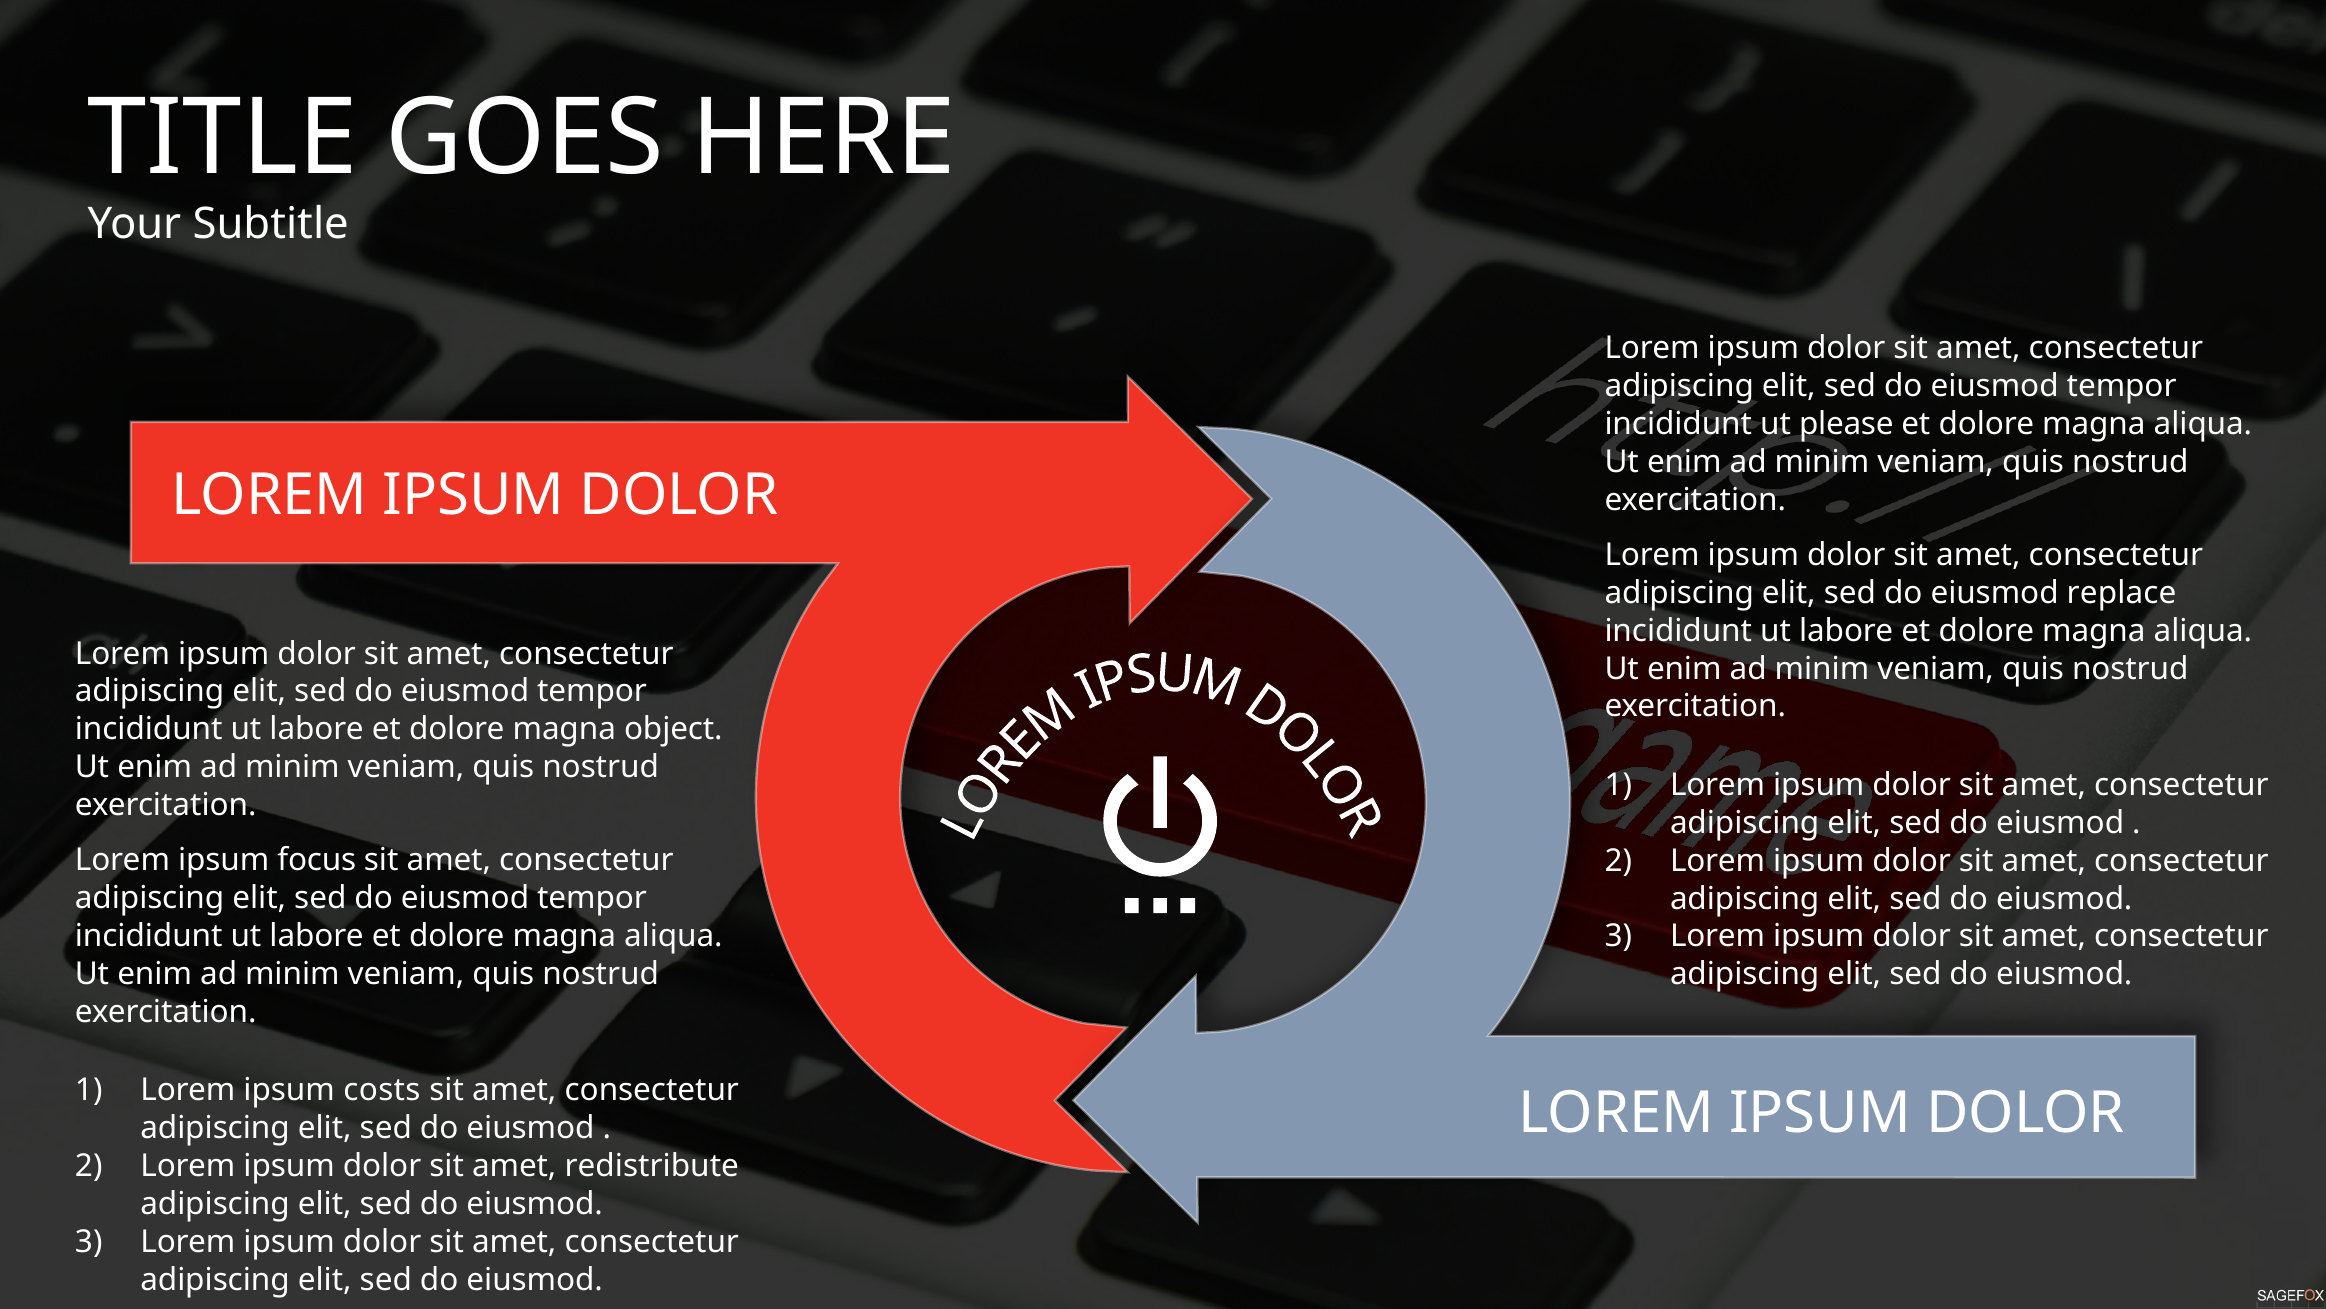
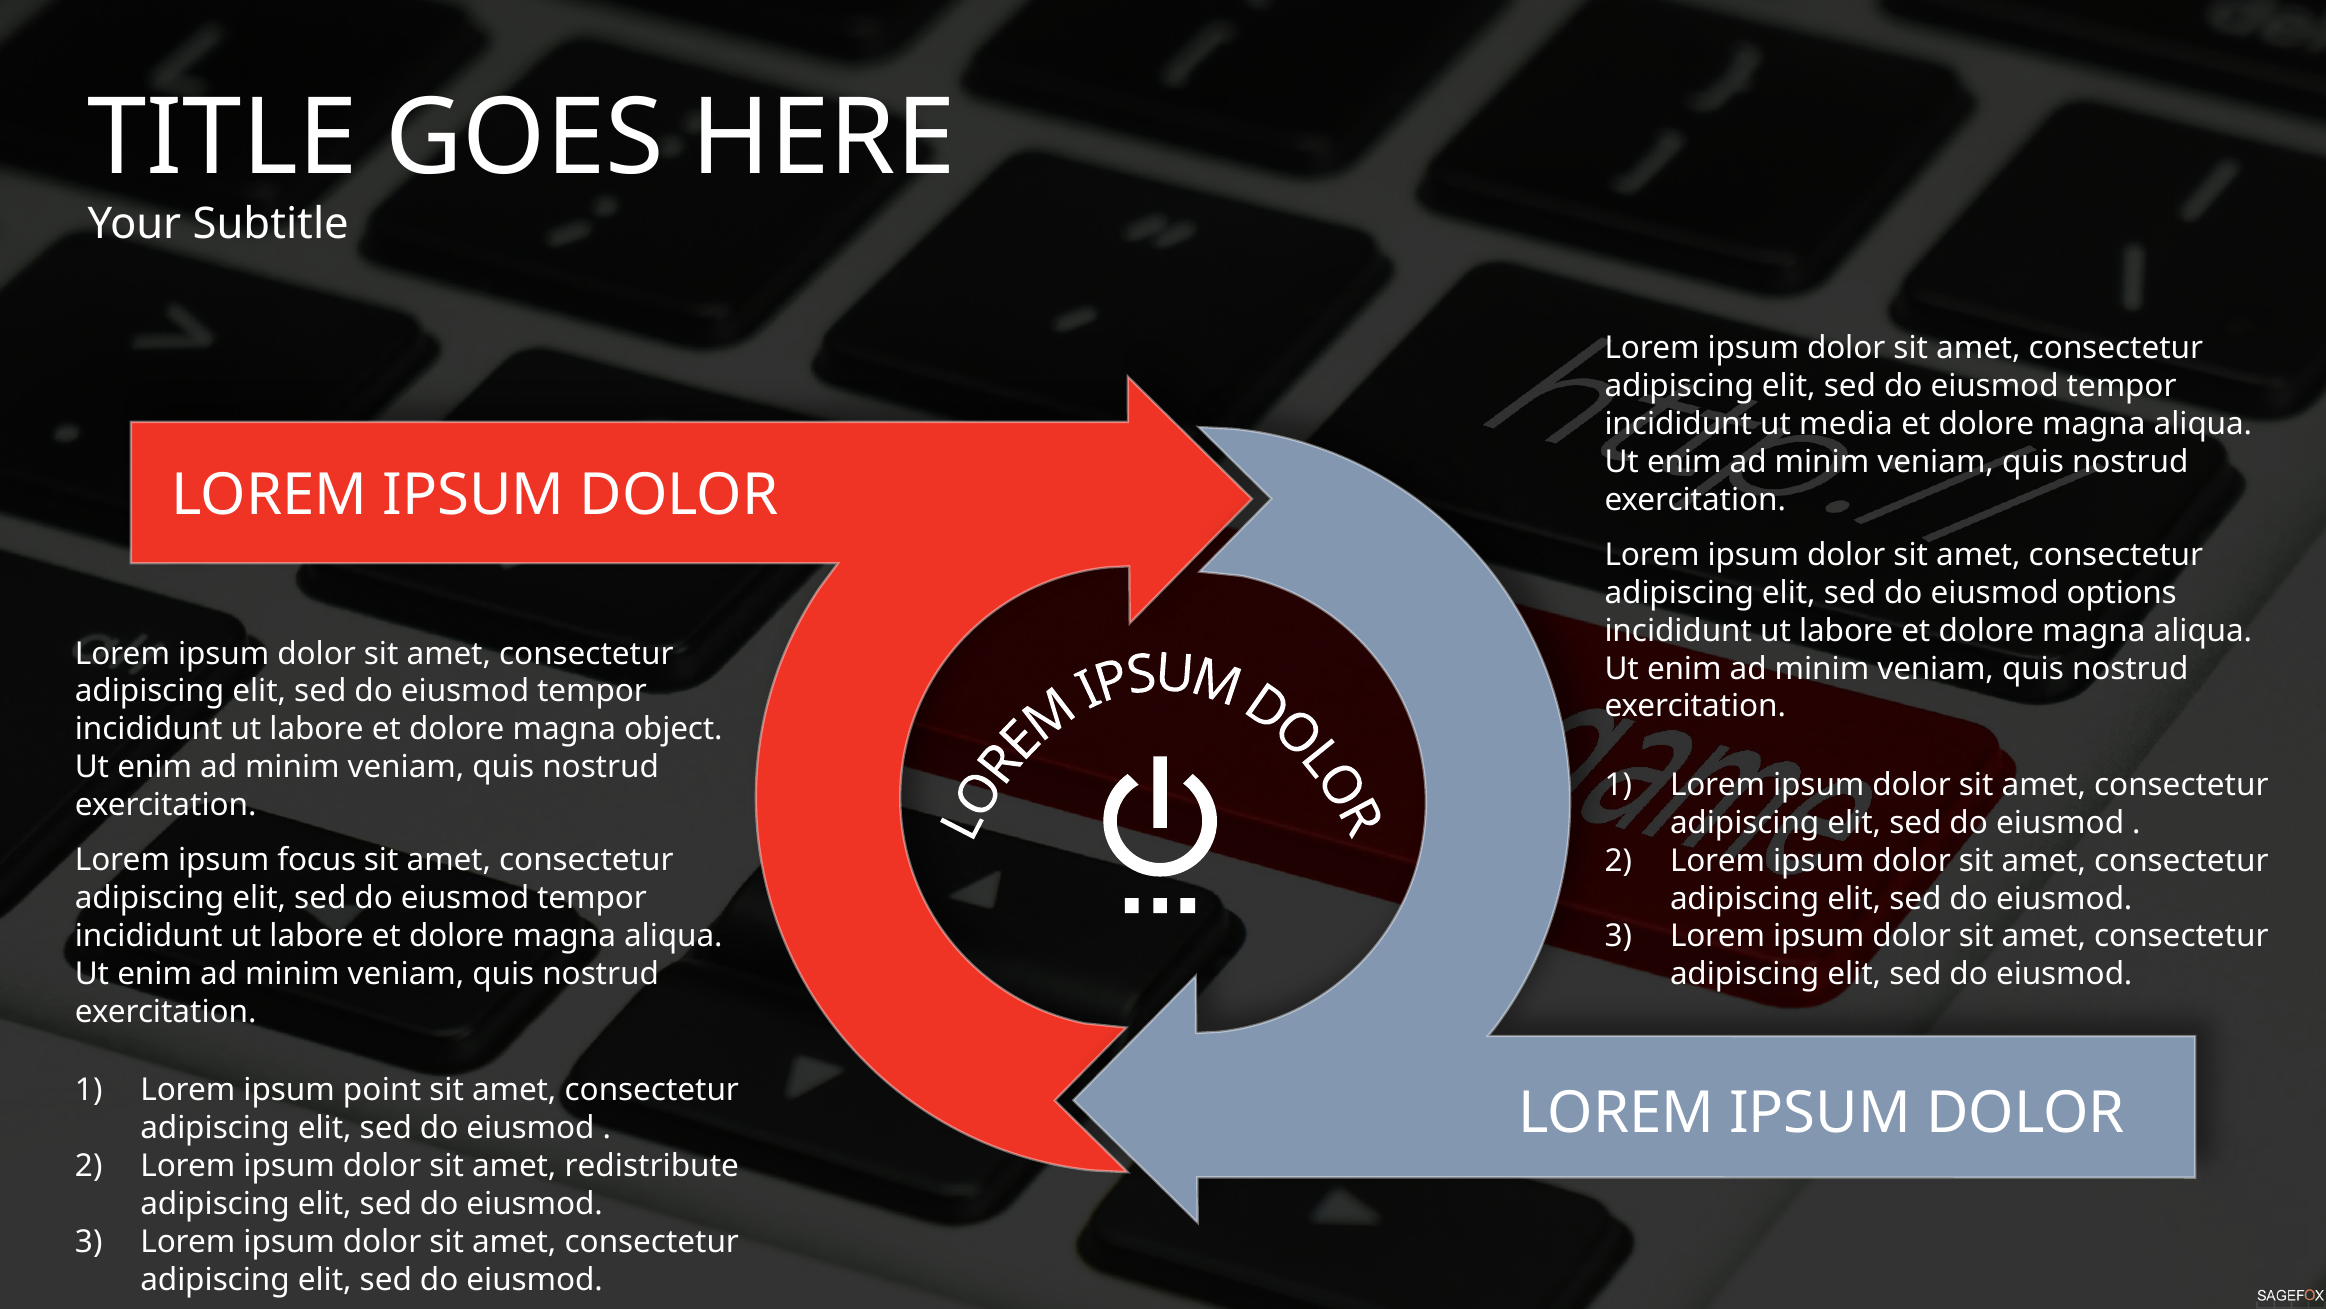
please: please -> media
replace: replace -> options
costs: costs -> point
